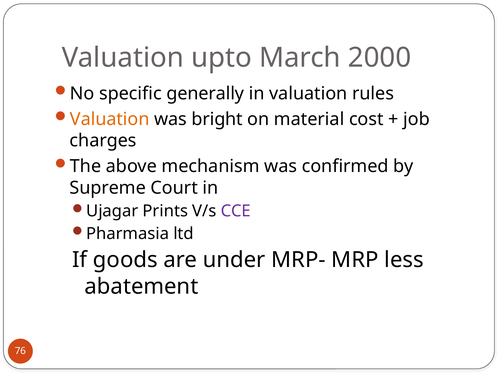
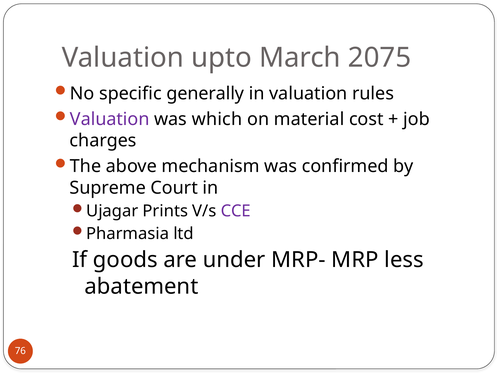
2000: 2000 -> 2075
Valuation at (110, 119) colour: orange -> purple
bright: bright -> which
